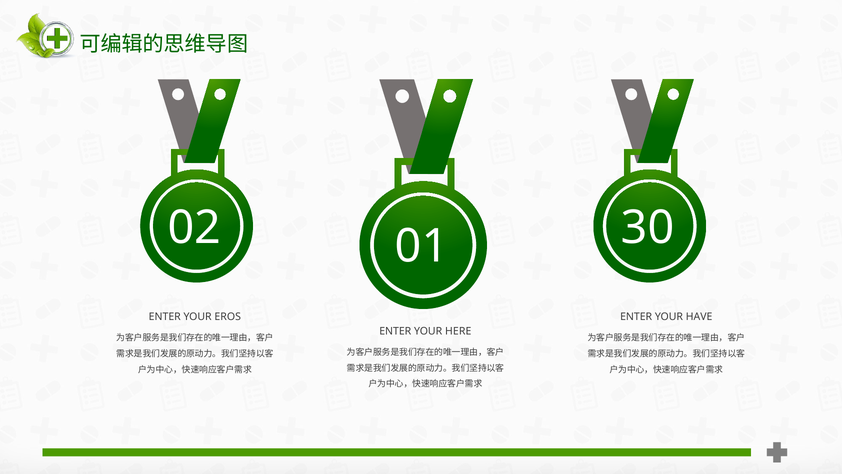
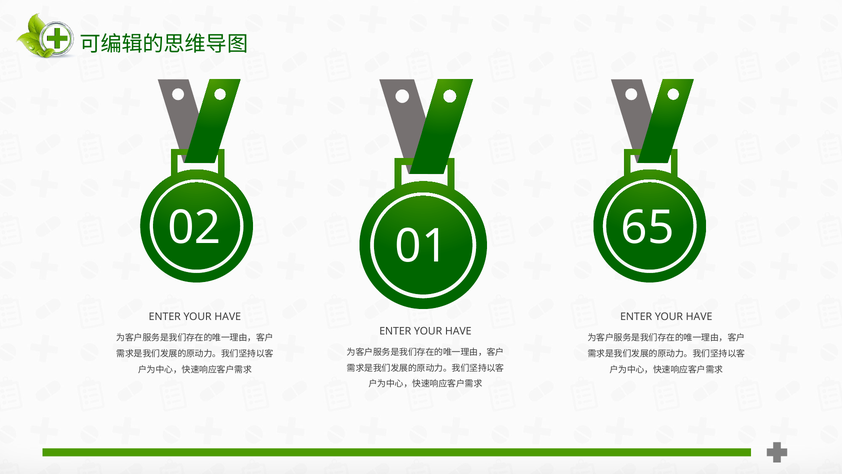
30: 30 -> 65
EROS at (228, 317): EROS -> HAVE
HERE at (458, 331): HERE -> HAVE
